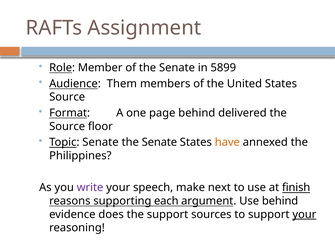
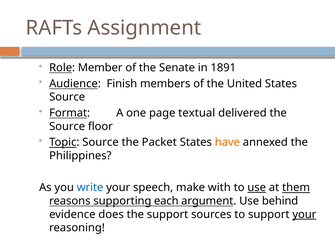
5899: 5899 -> 1891
Them: Them -> Finish
page behind: behind -> textual
Topic Senate: Senate -> Source
Senate at (159, 142): Senate -> Packet
write colour: purple -> blue
next: next -> with
use at (257, 188) underline: none -> present
finish: finish -> them
